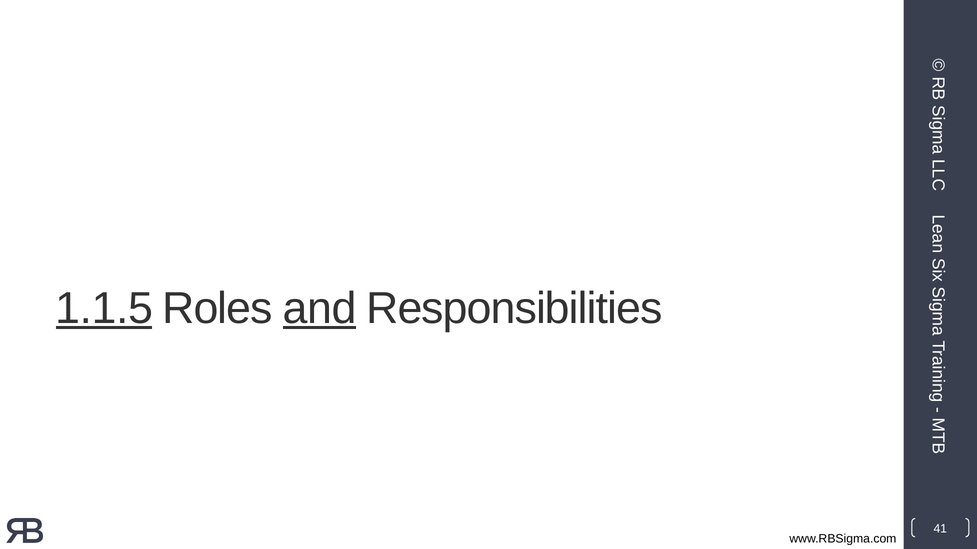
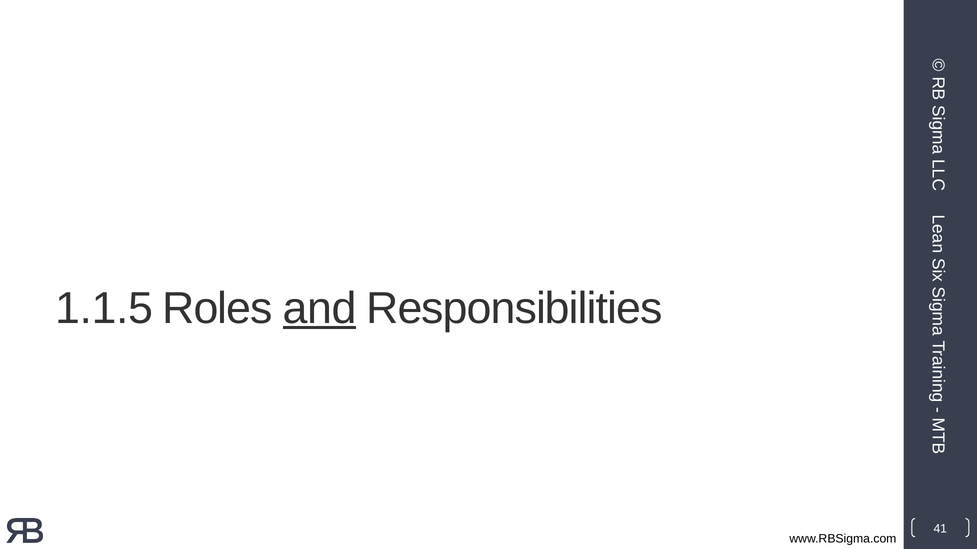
1.1.5 underline: present -> none
